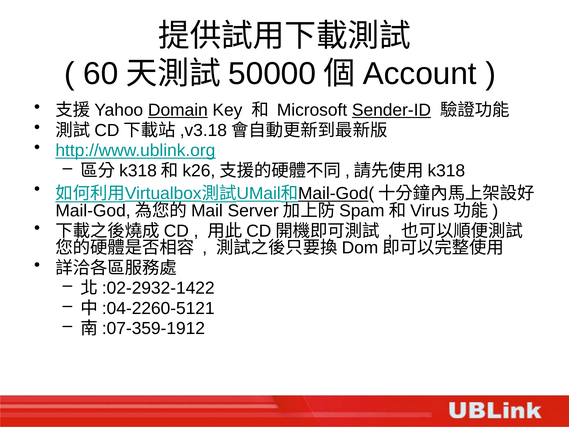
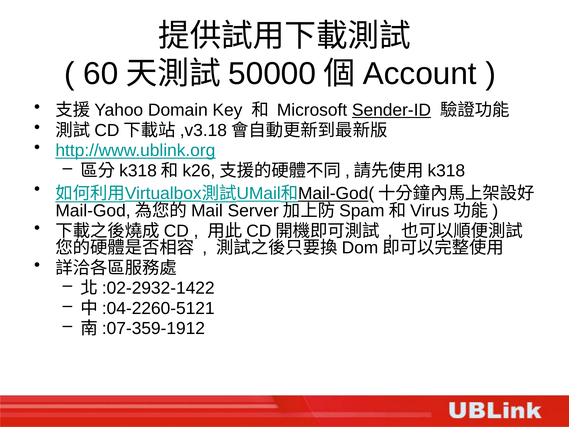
Domain underline: present -> none
